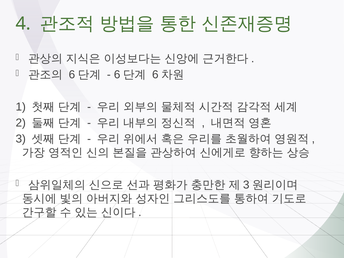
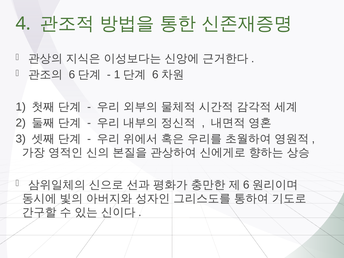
6 at (117, 75): 6 -> 1
3 at (246, 185): 3 -> 6
